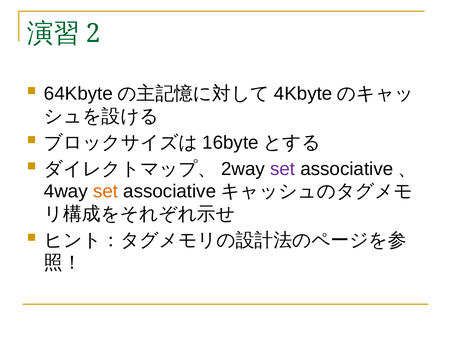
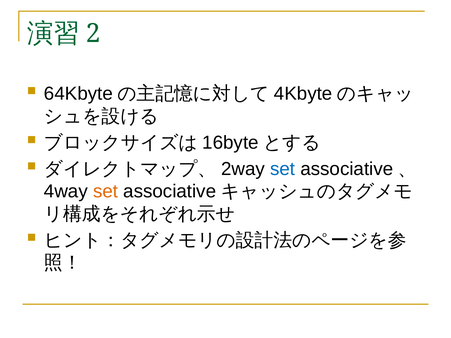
set at (283, 169) colour: purple -> blue
